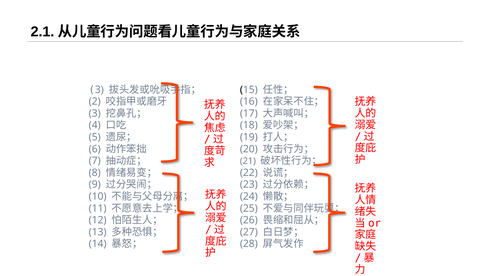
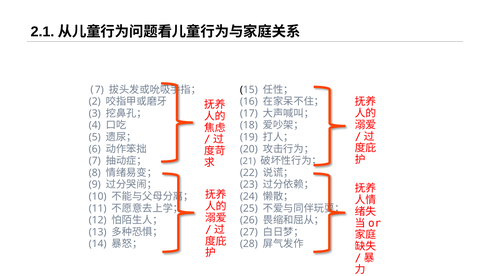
3 at (99, 90): 3 -> 7
